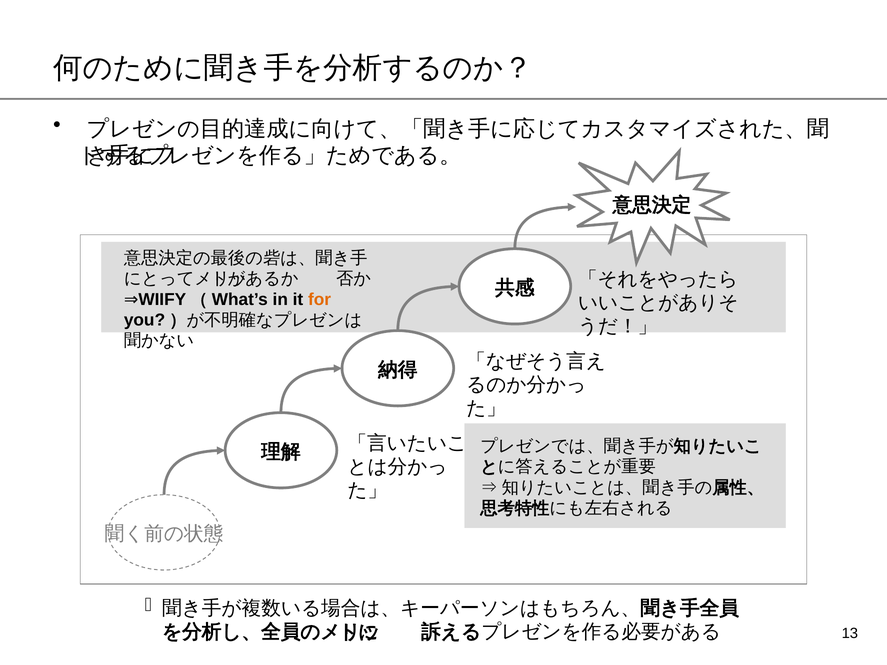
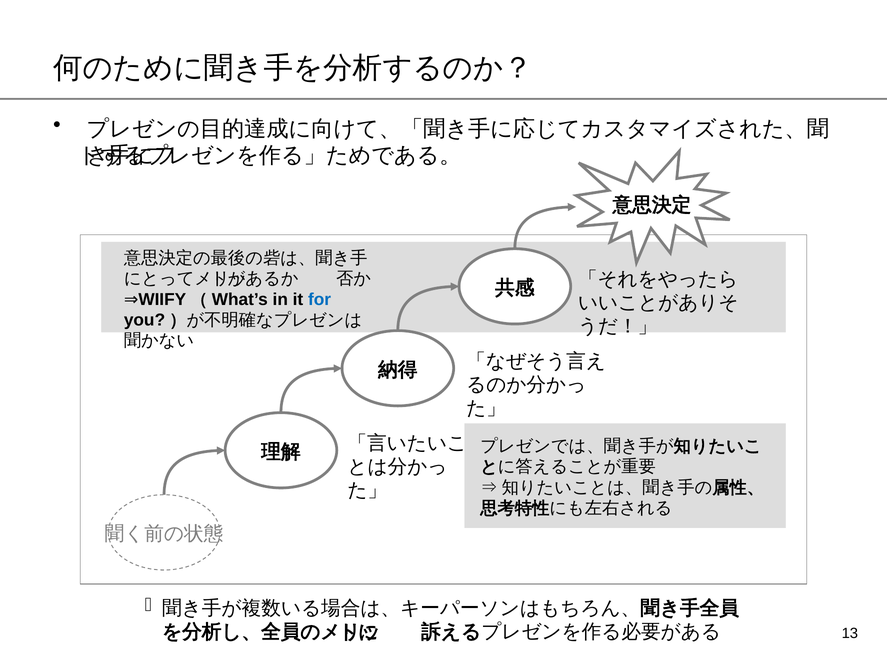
for colour: orange -> blue
